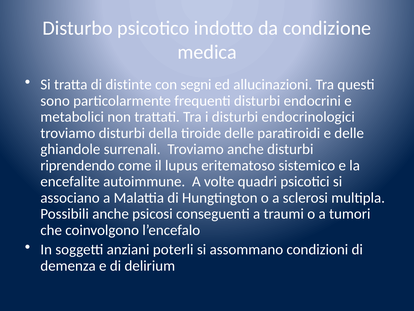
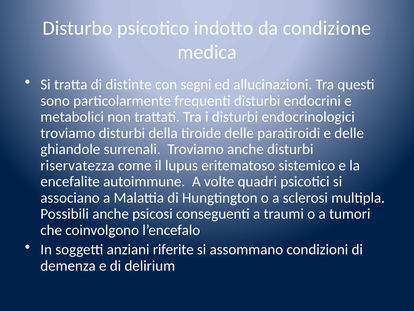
riprendendo: riprendendo -> riservatezza
poterli: poterli -> riferite
